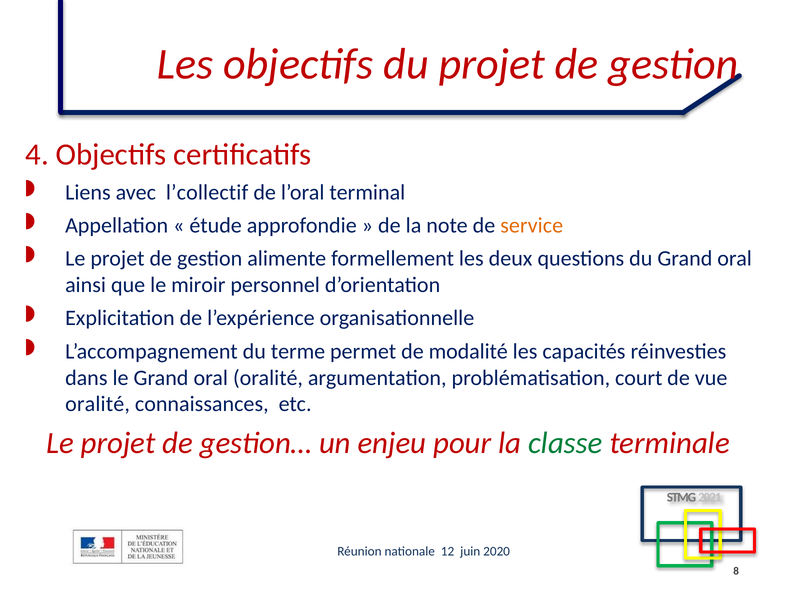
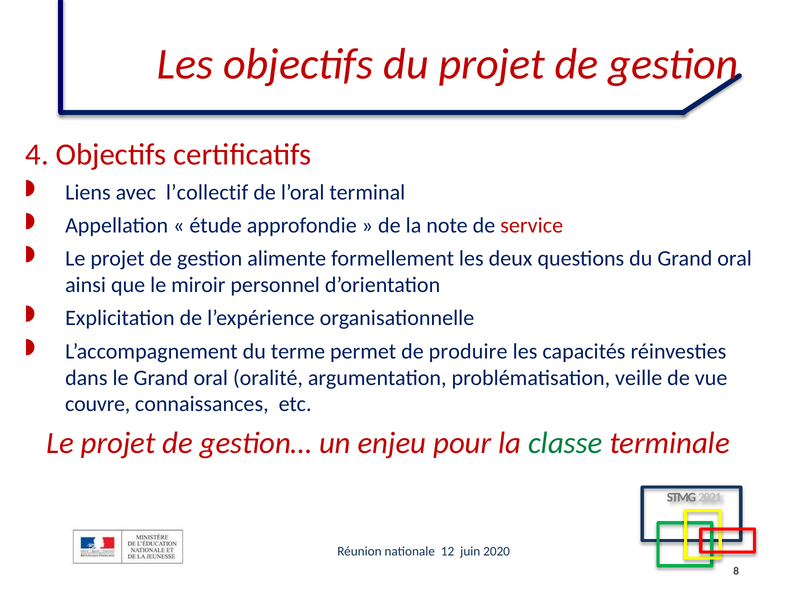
service colour: orange -> red
modalité: modalité -> produire
court: court -> veille
oralité at (98, 405): oralité -> couvre
